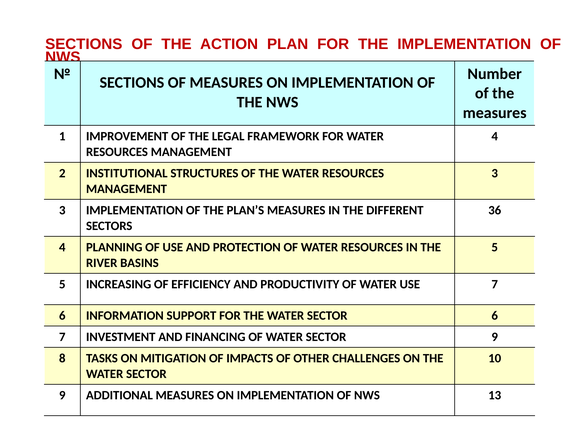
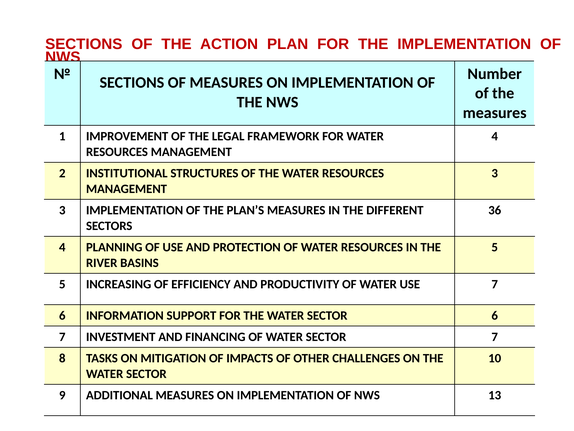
SECTOR 9: 9 -> 7
